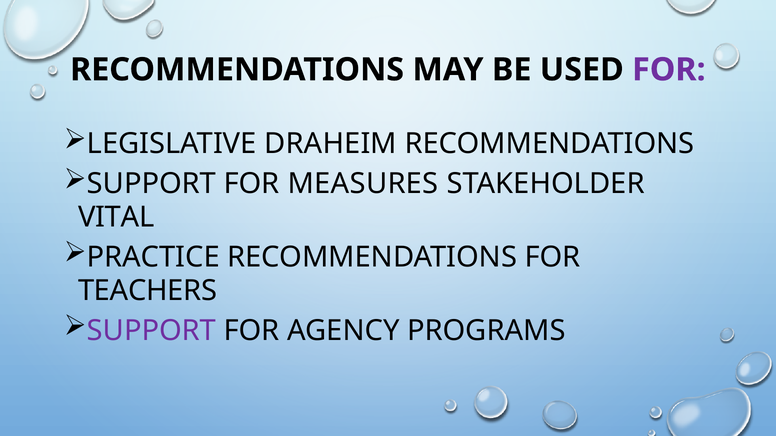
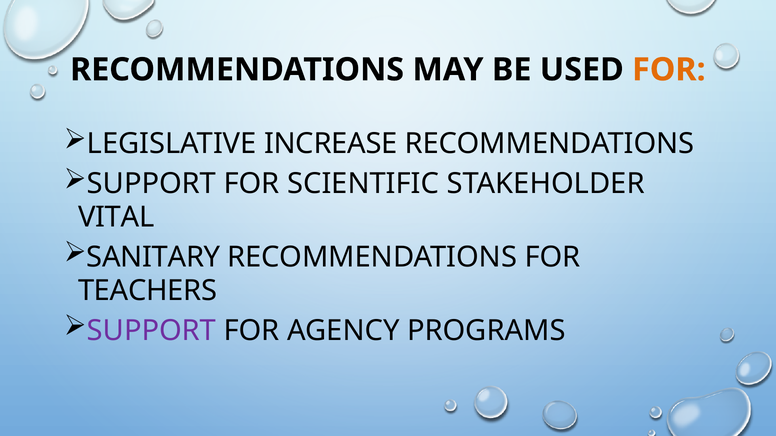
FOR at (669, 70) colour: purple -> orange
DRAHEIM: DRAHEIM -> INCREASE
MEASURES: MEASURES -> SCIENTIFIC
PRACTICE: PRACTICE -> SANITARY
